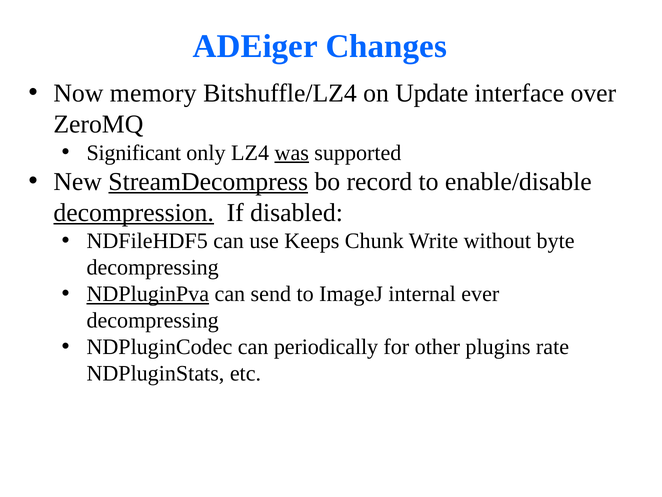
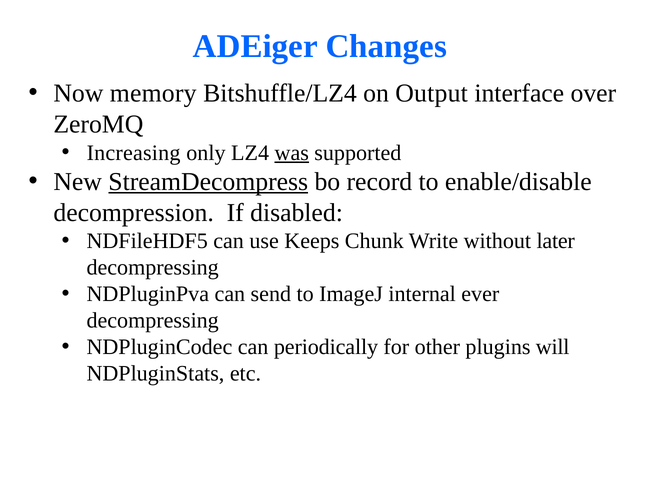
Update: Update -> Output
Significant: Significant -> Increasing
decompression underline: present -> none
byte: byte -> later
NDPluginPva underline: present -> none
rate: rate -> will
